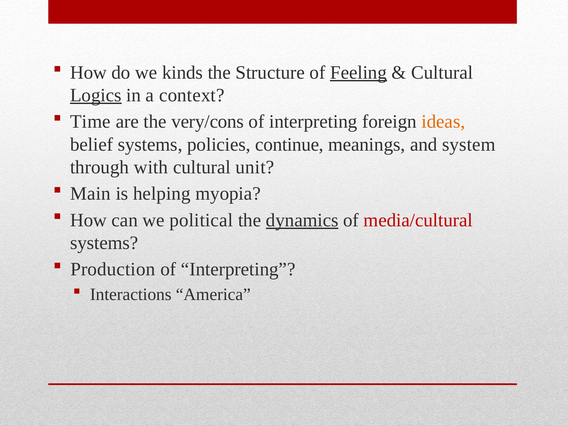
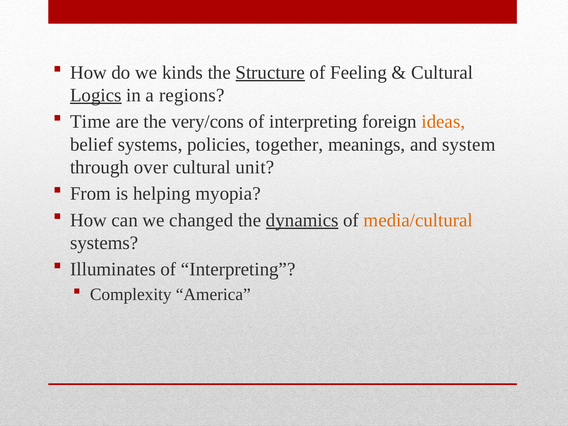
Structure underline: none -> present
Feeling underline: present -> none
context: context -> regions
continue: continue -> together
with: with -> over
Main: Main -> From
political: political -> changed
media/cultural colour: red -> orange
Production: Production -> Illuminates
Interactions: Interactions -> Complexity
